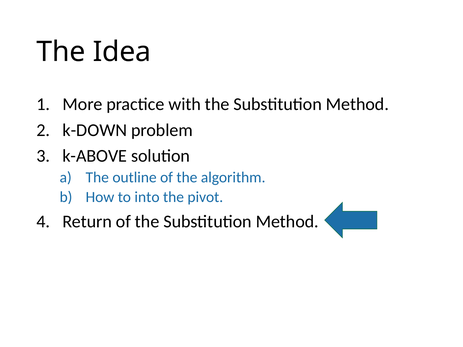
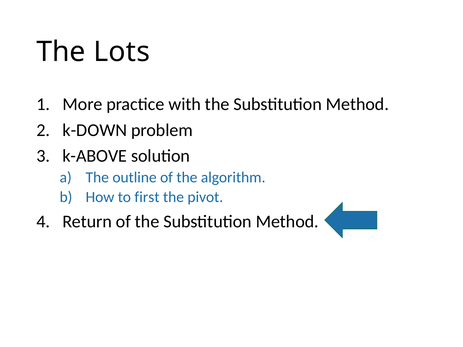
Idea: Idea -> Lots
into: into -> first
